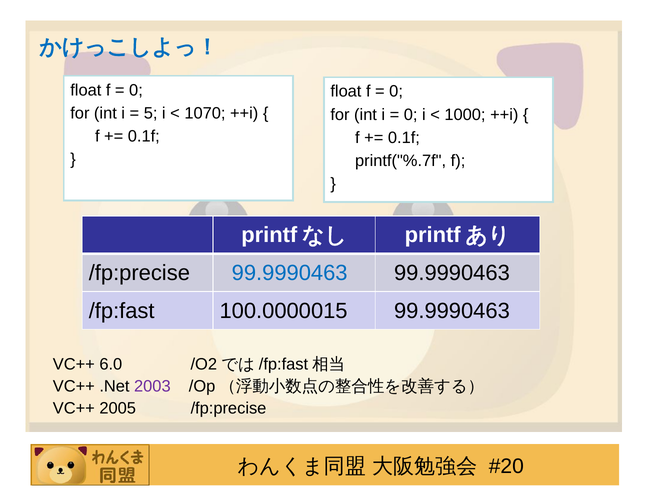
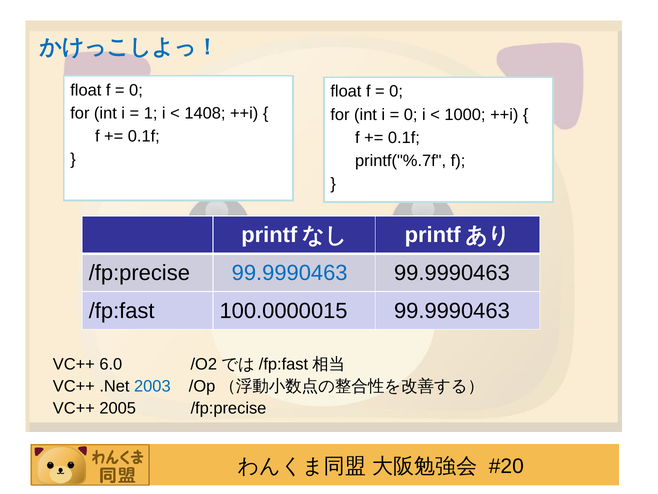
5: 5 -> 1
1070: 1070 -> 1408
2003 colour: purple -> blue
